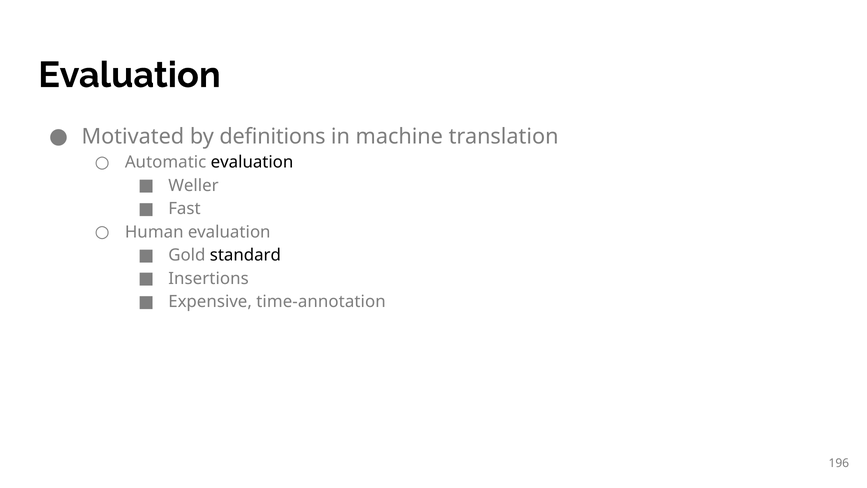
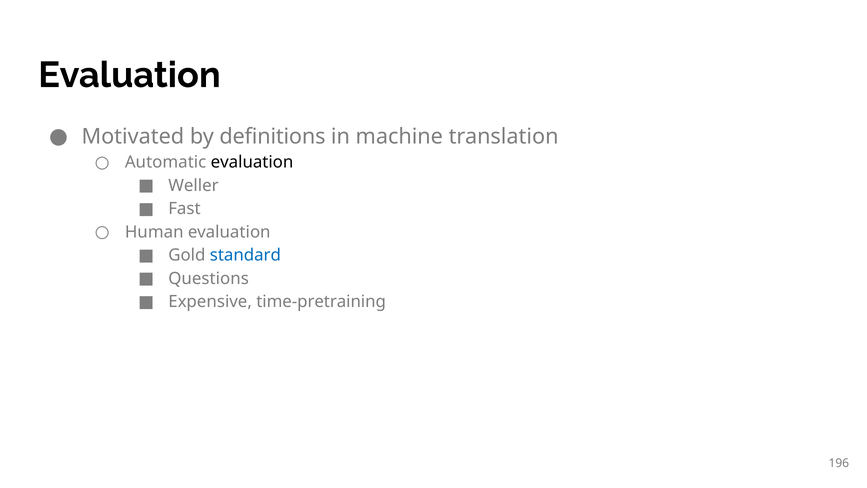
standard colour: black -> blue
Insertions: Insertions -> Questions
time-annotation: time-annotation -> time-pretraining
